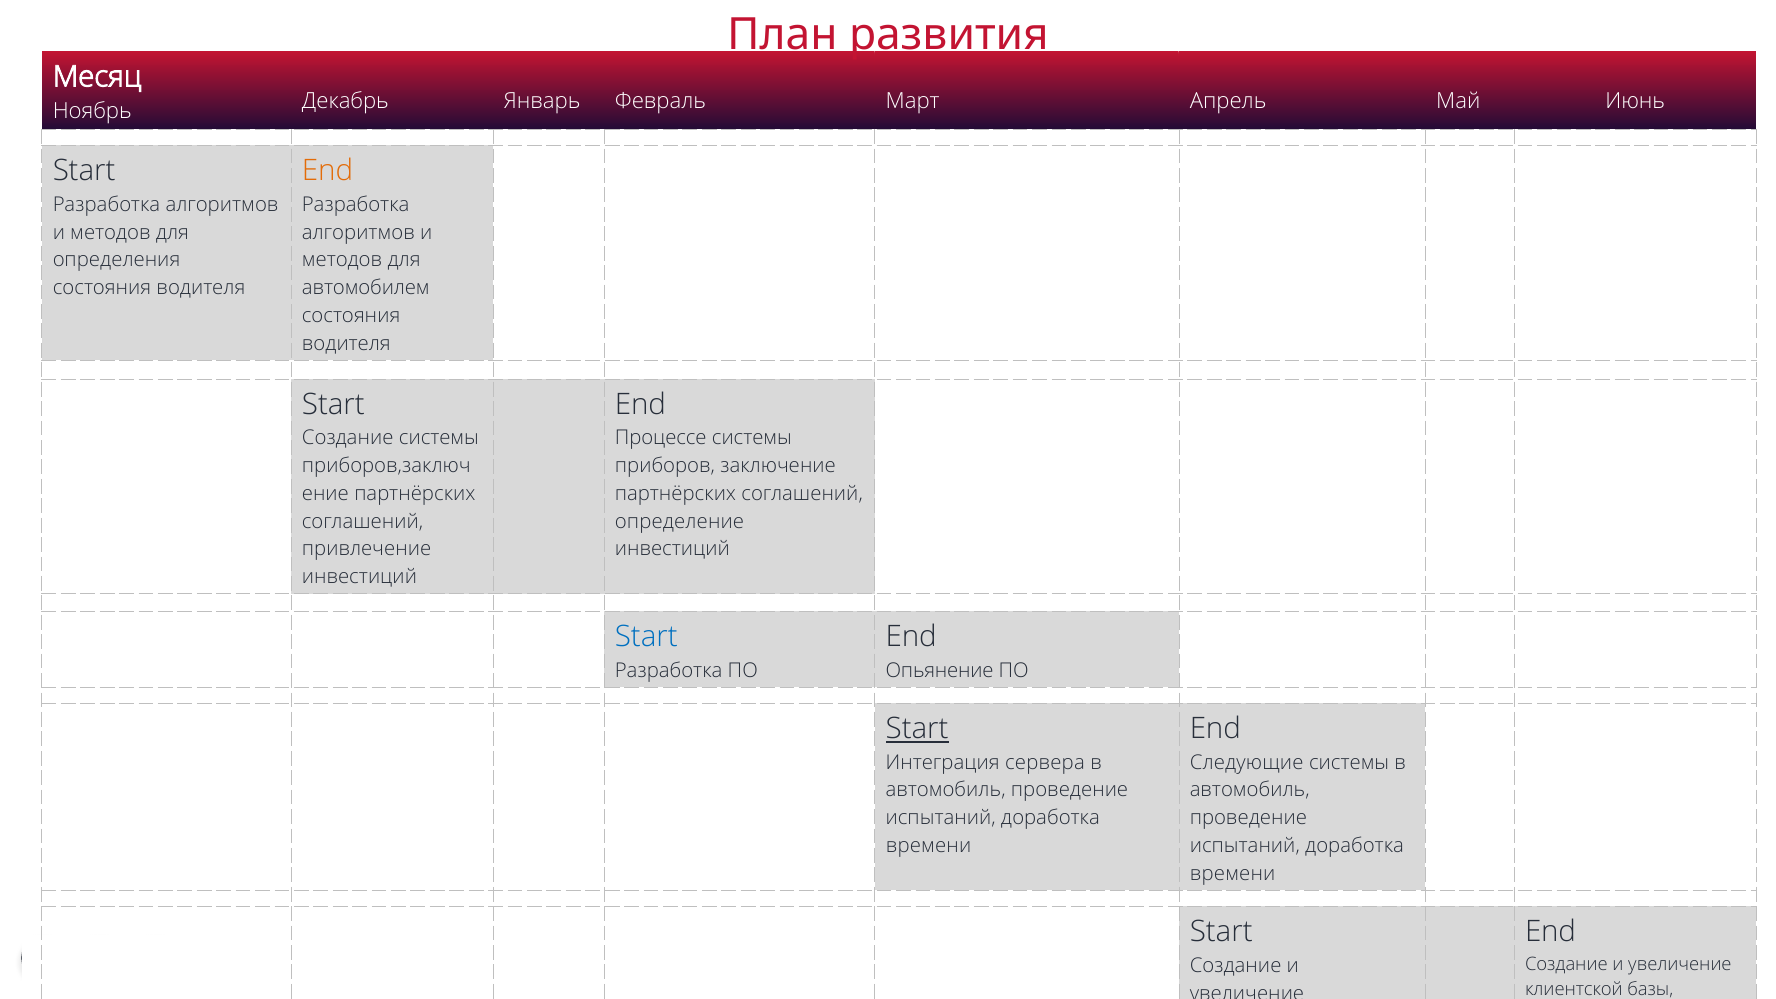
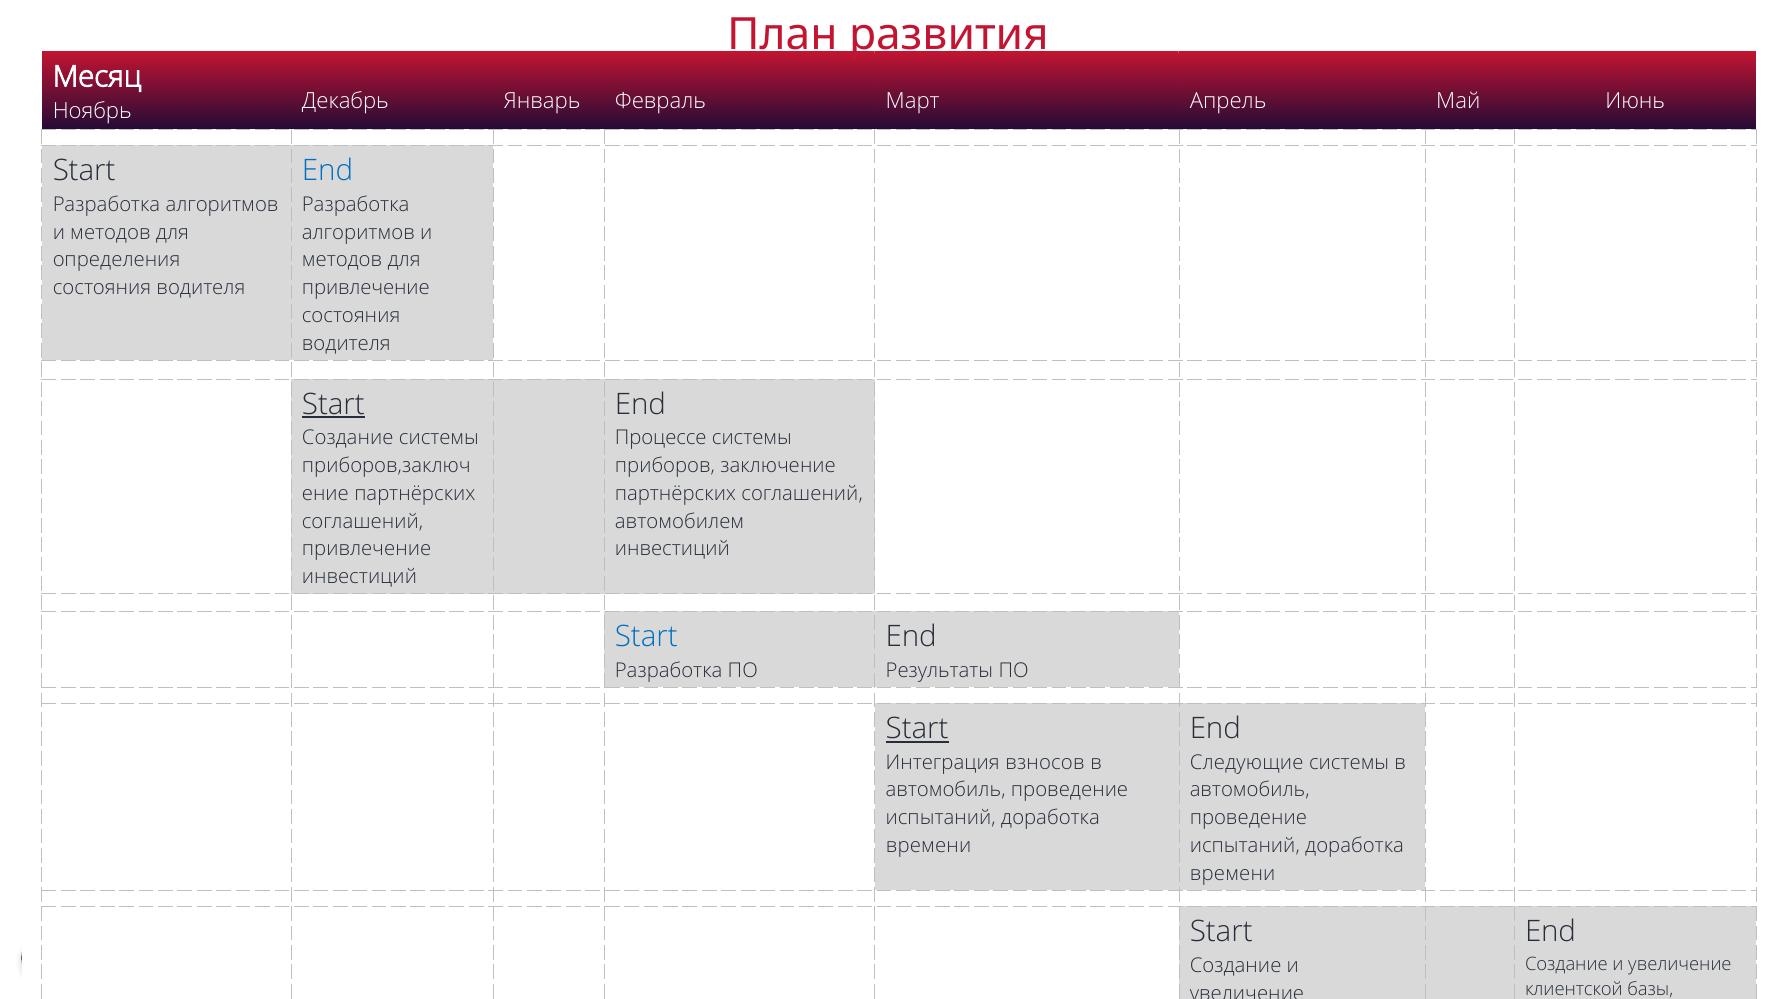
End at (328, 171) colour: orange -> blue
автомобилем at (366, 288): автомобилем -> привлечение
Start at (333, 405) underline: none -> present
определение: определение -> автомобилем
Опьянение: Опьянение -> Результаты
сервера: сервера -> взносов
